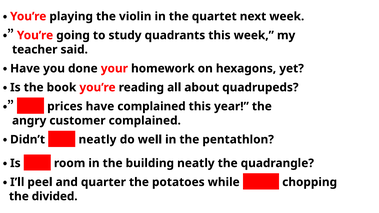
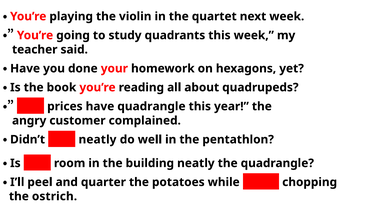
have complained: complained -> quadrangle
divided: divided -> ostrich
